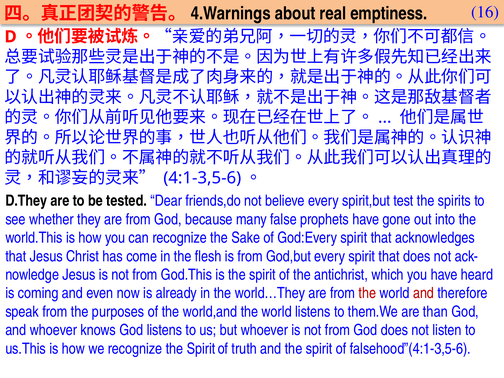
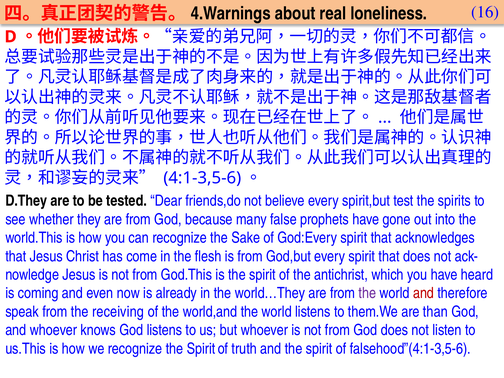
emptiness: emptiness -> loneliness
the at (367, 293) colour: red -> purple
purposes: purposes -> receiving
